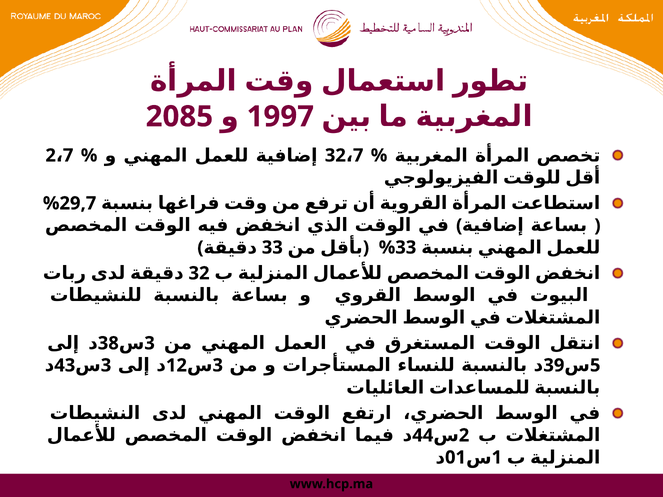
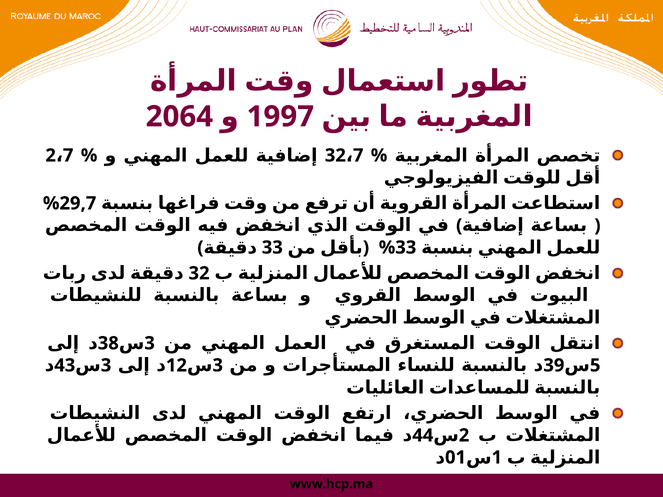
2085: 2085 -> 2064
